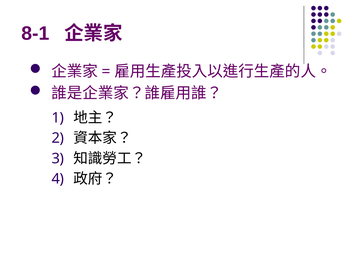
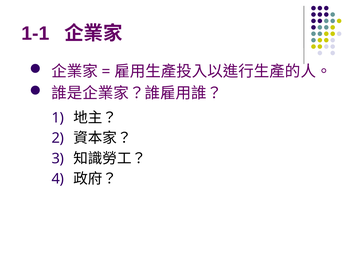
8-1: 8-1 -> 1-1
